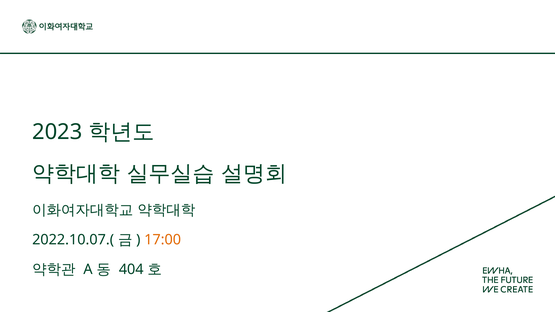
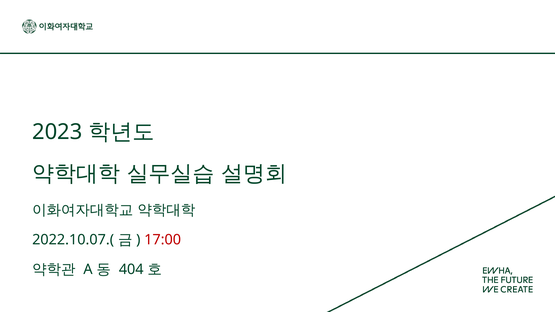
17:00 colour: orange -> red
